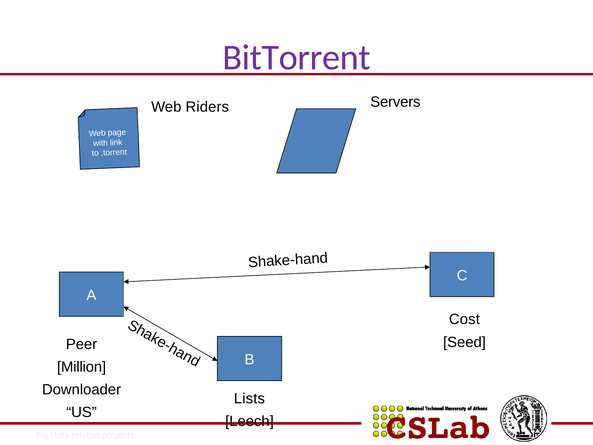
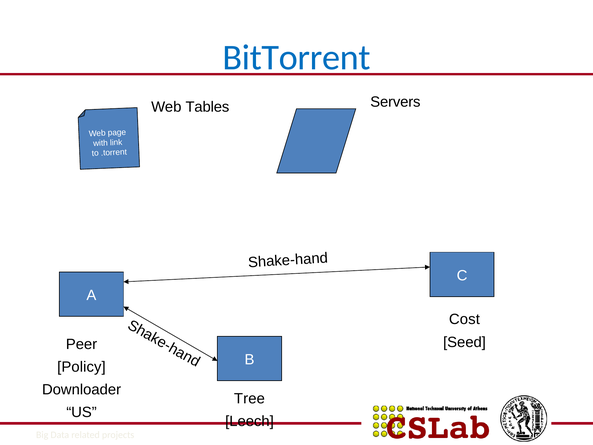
BitTorrent colour: purple -> blue
Riders: Riders -> Tables
Million: Million -> Policy
Lists: Lists -> Tree
